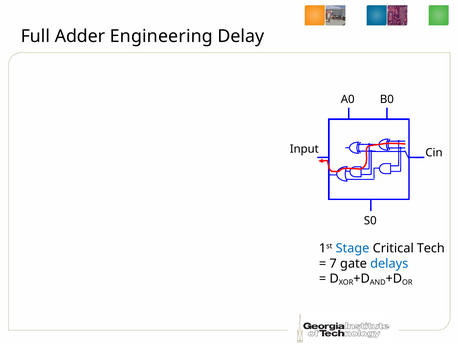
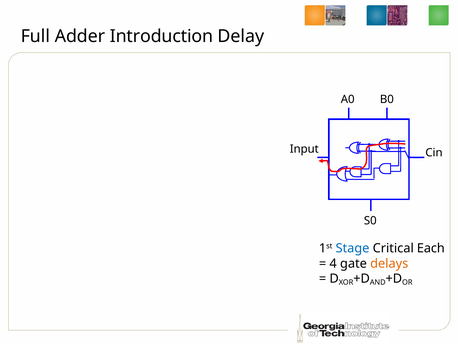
Engineering: Engineering -> Introduction
Tech: Tech -> Each
7: 7 -> 4
delays colour: blue -> orange
